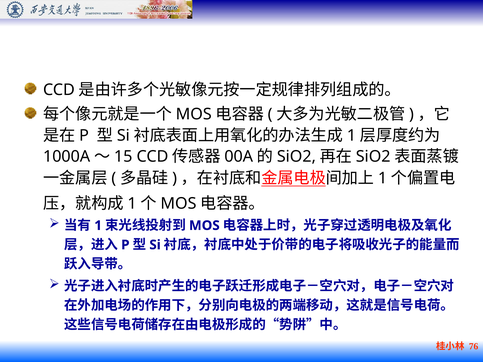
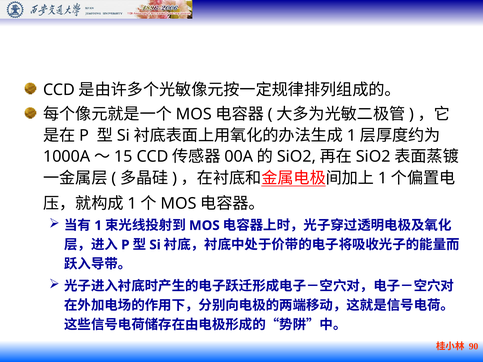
76: 76 -> 90
